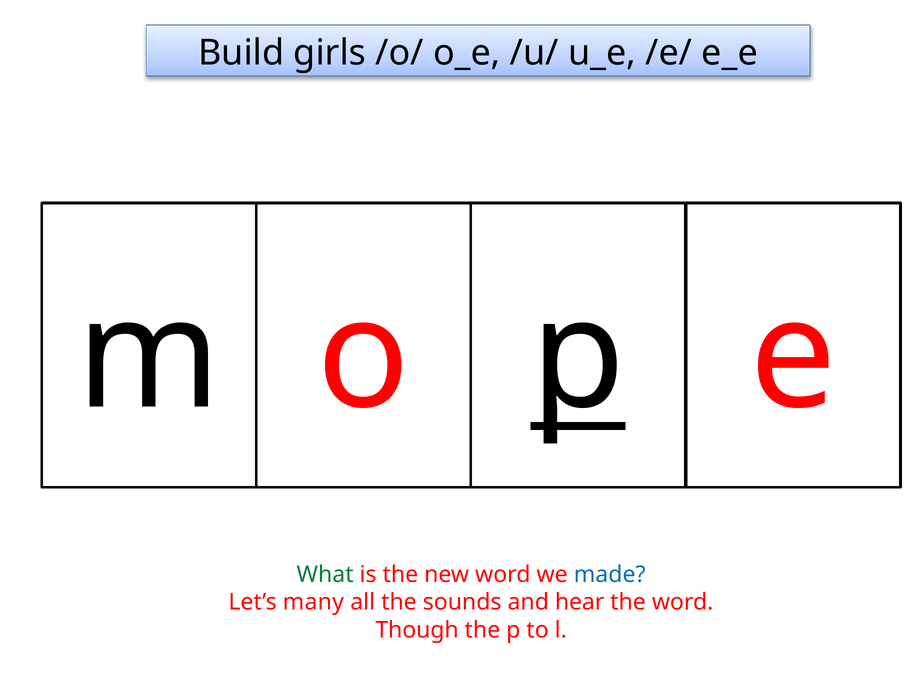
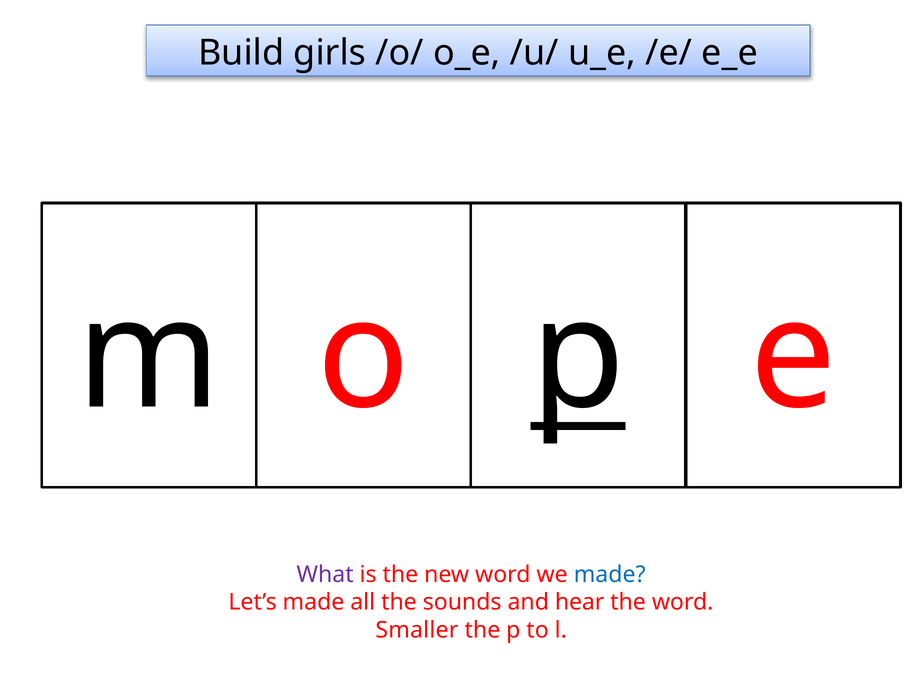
What colour: green -> purple
Let’s many: many -> made
Though: Though -> Smaller
